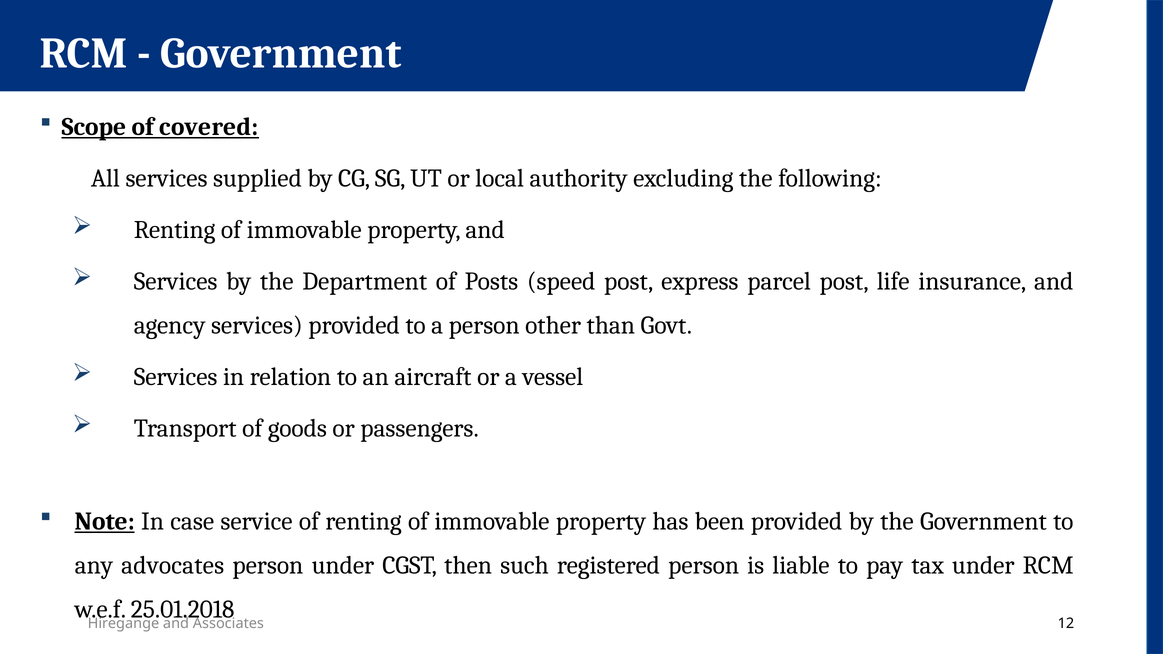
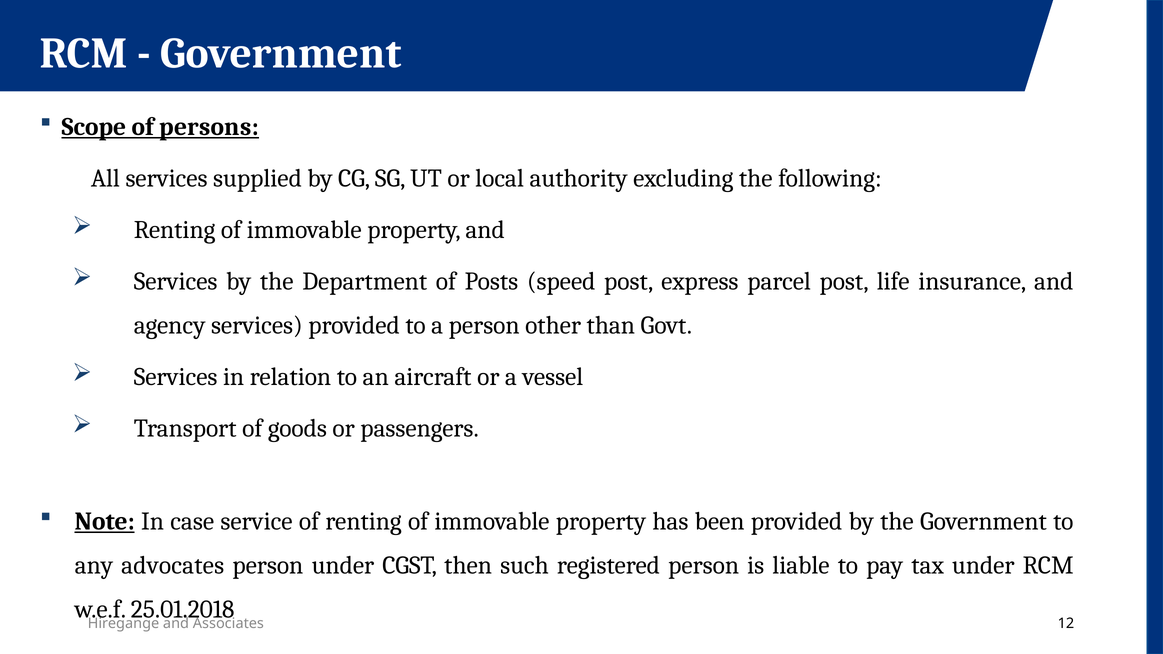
covered: covered -> persons
